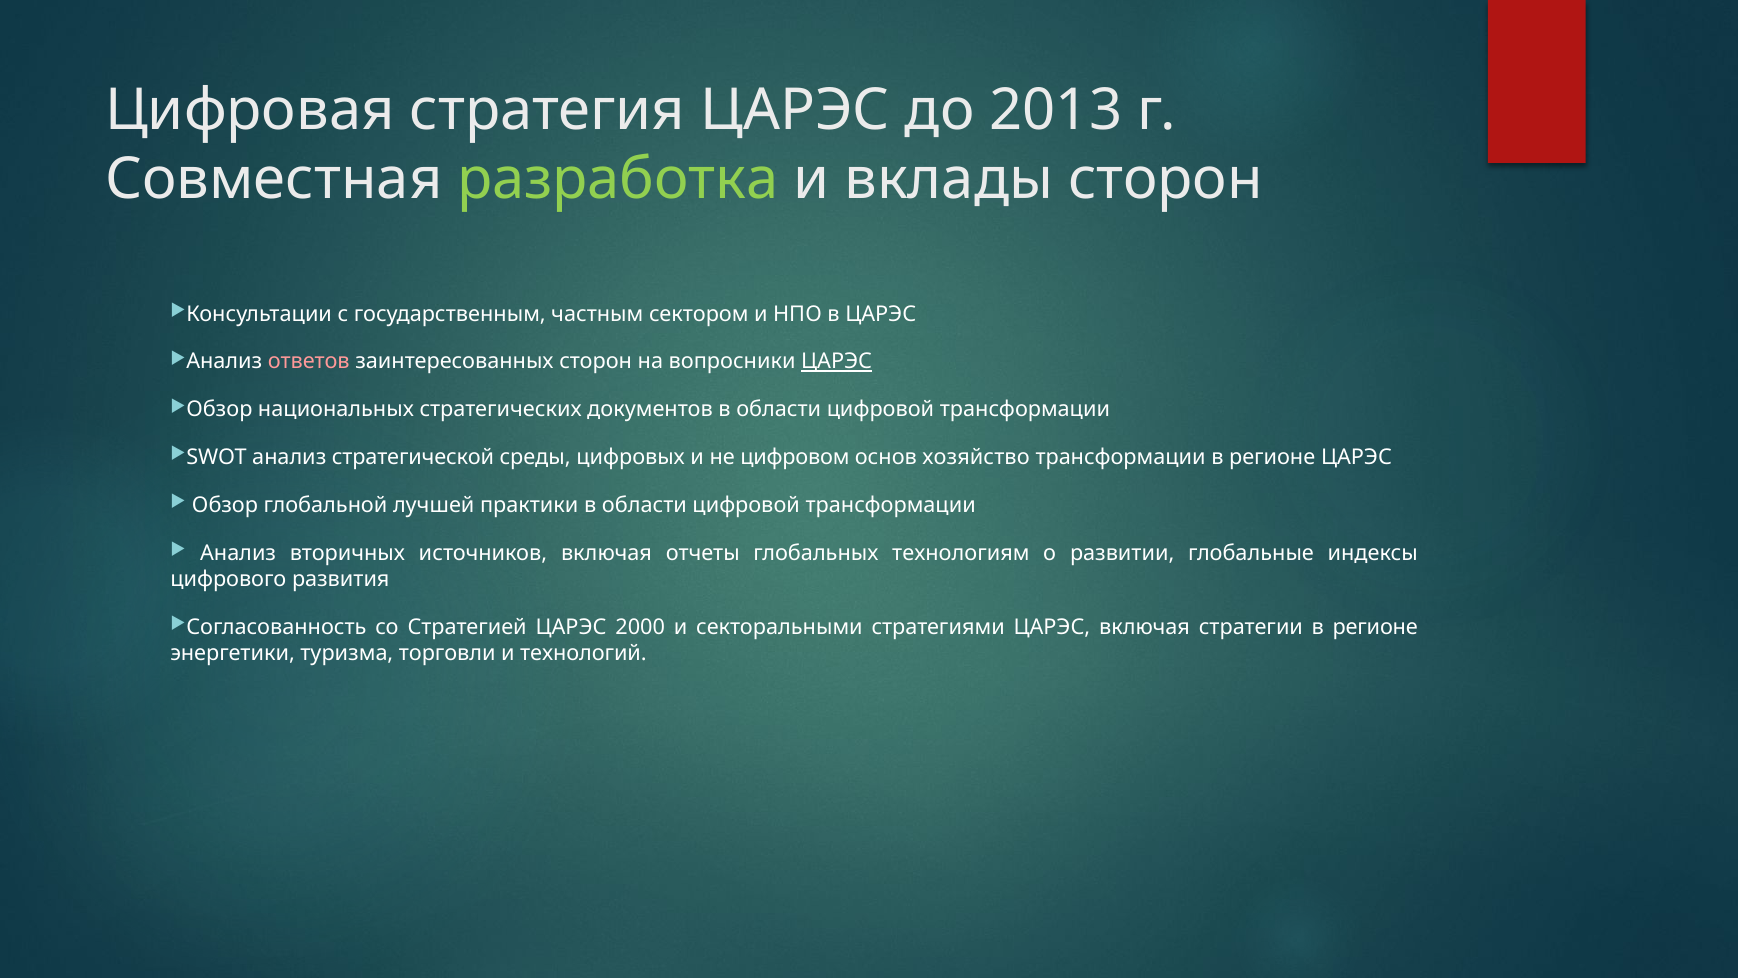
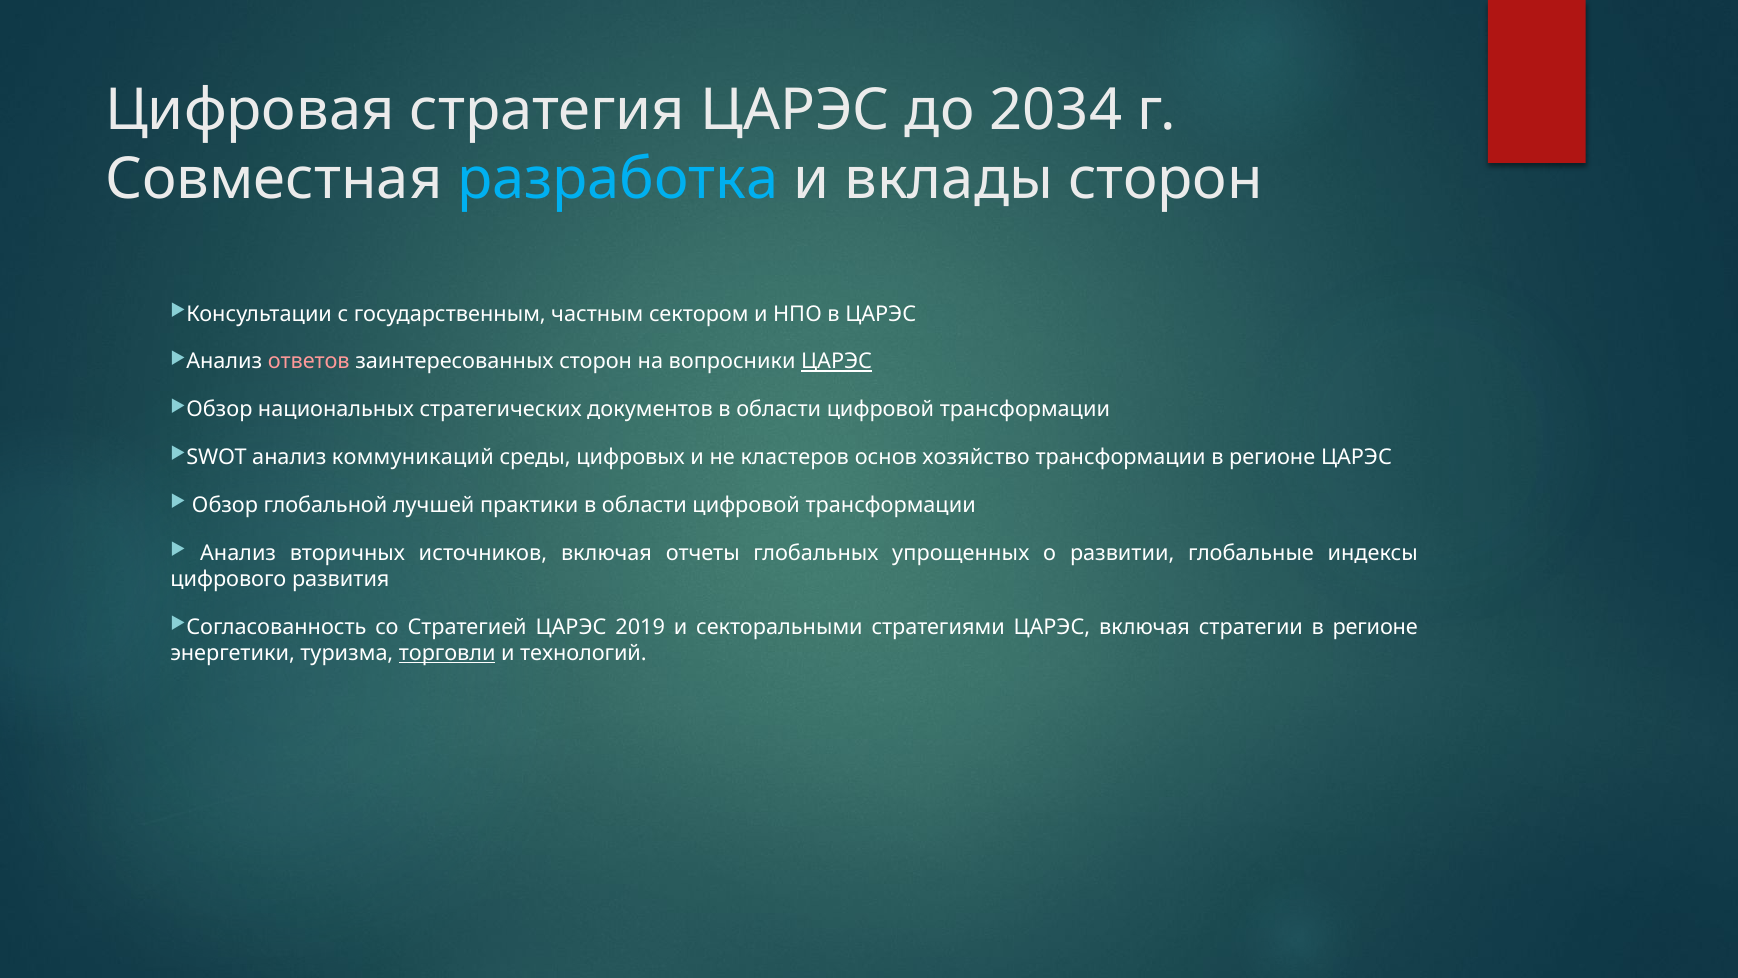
2013: 2013 -> 2034
разработка colour: light green -> light blue
стратегической: стратегической -> коммуникаций
цифровом: цифровом -> кластеров
технологиям: технологиям -> упрощенных
2000: 2000 -> 2019
торговли underline: none -> present
